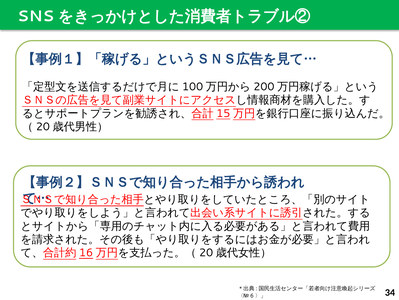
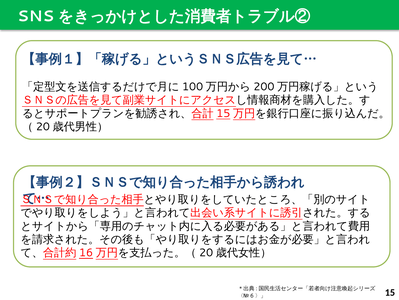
34: 34 -> 15
